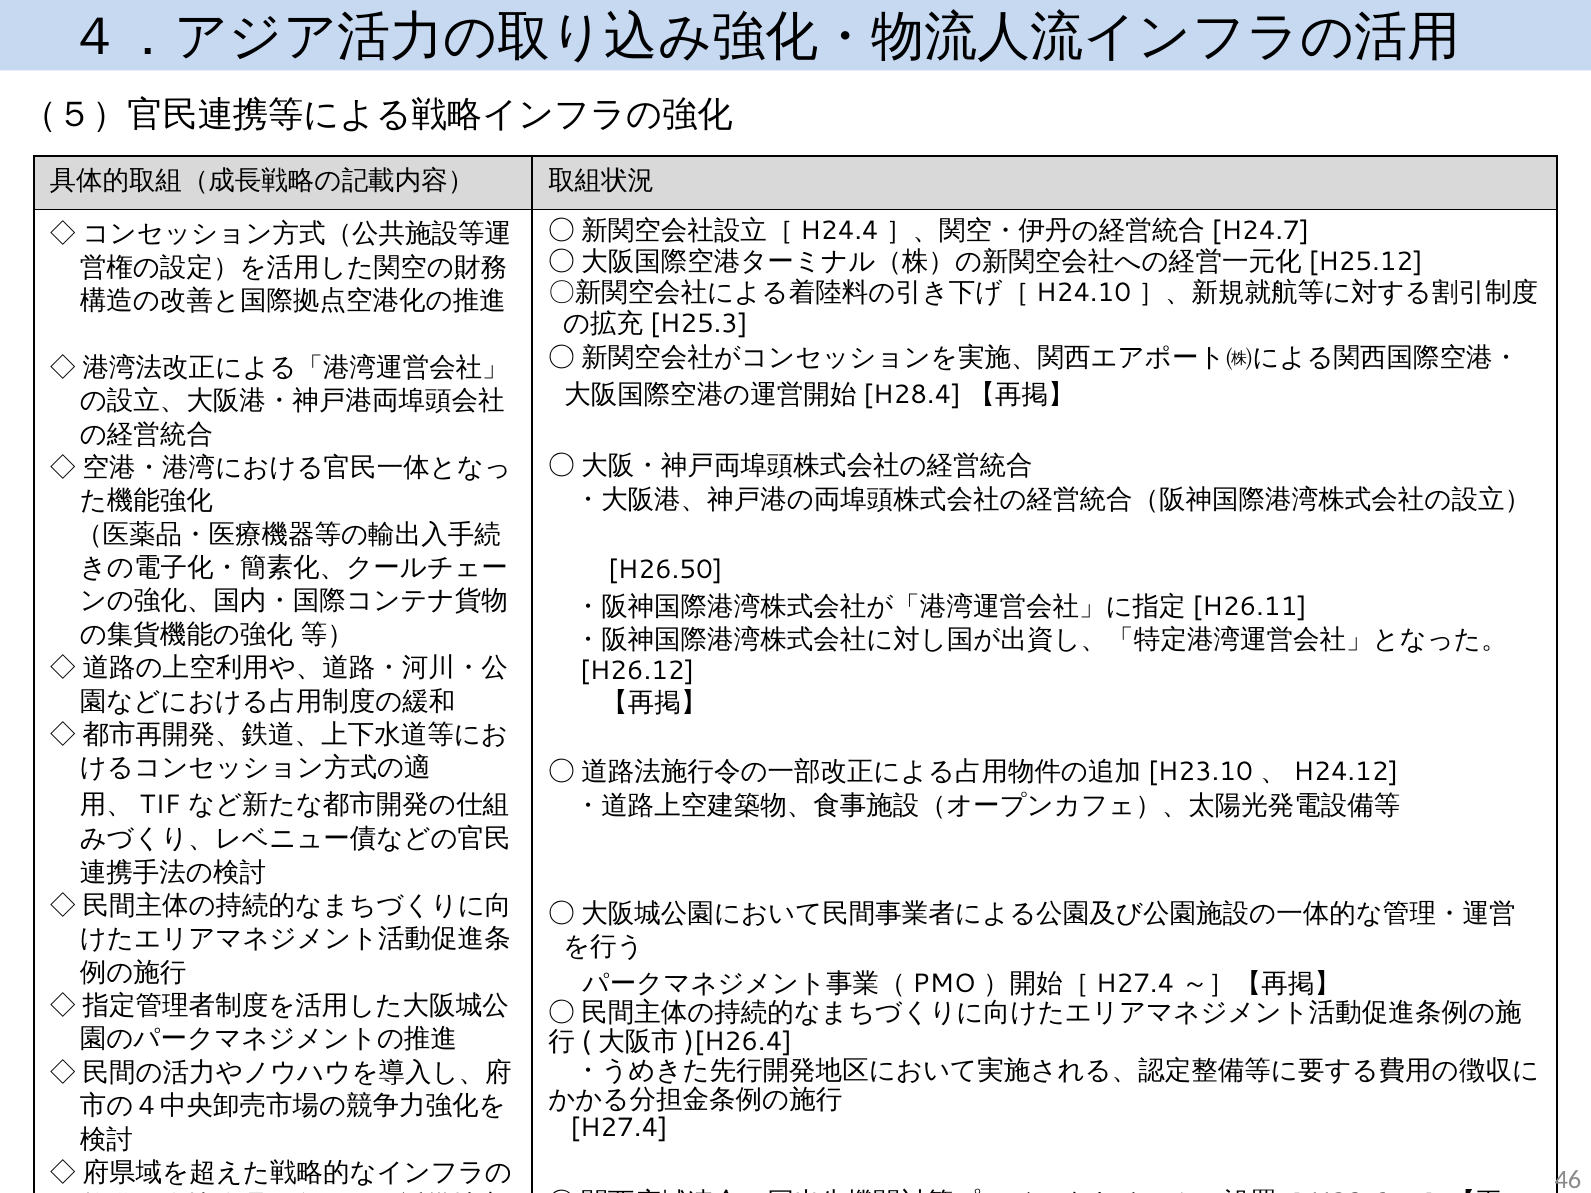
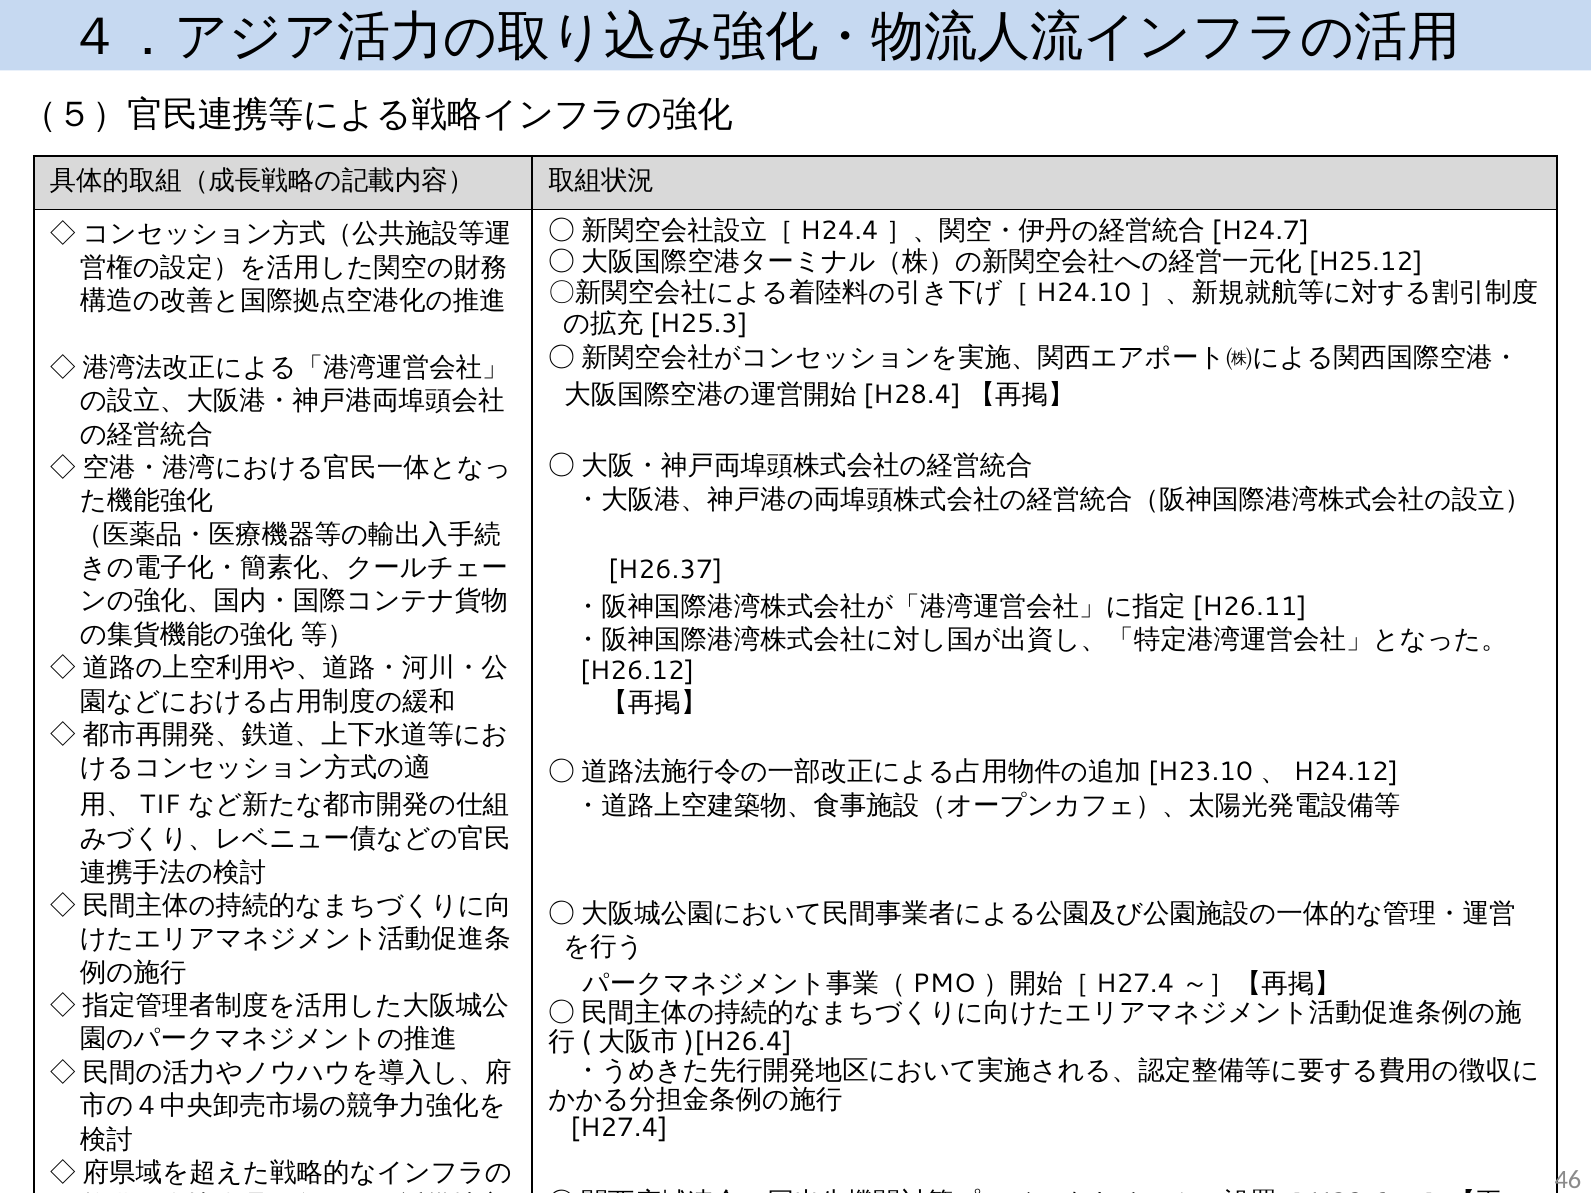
H26.50: H26.50 -> H26.37
